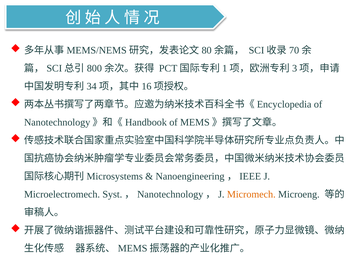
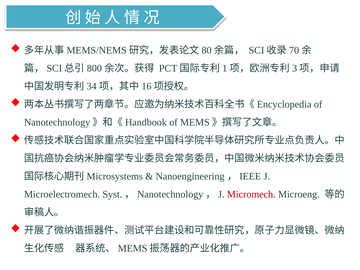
Micromech colour: orange -> red
